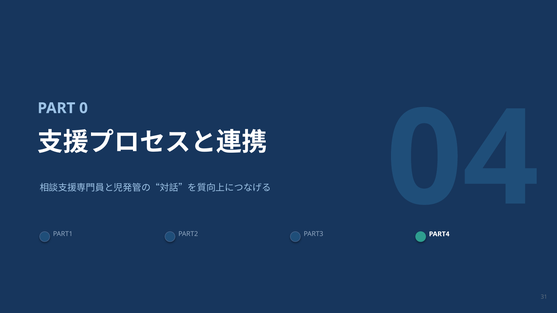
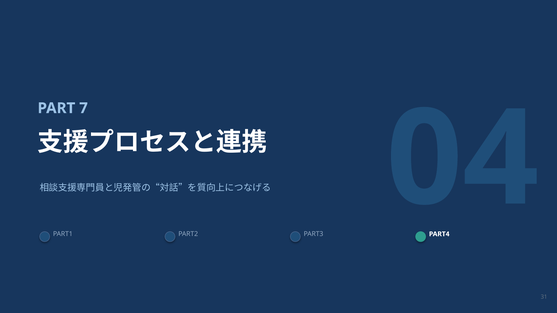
0: 0 -> 7
